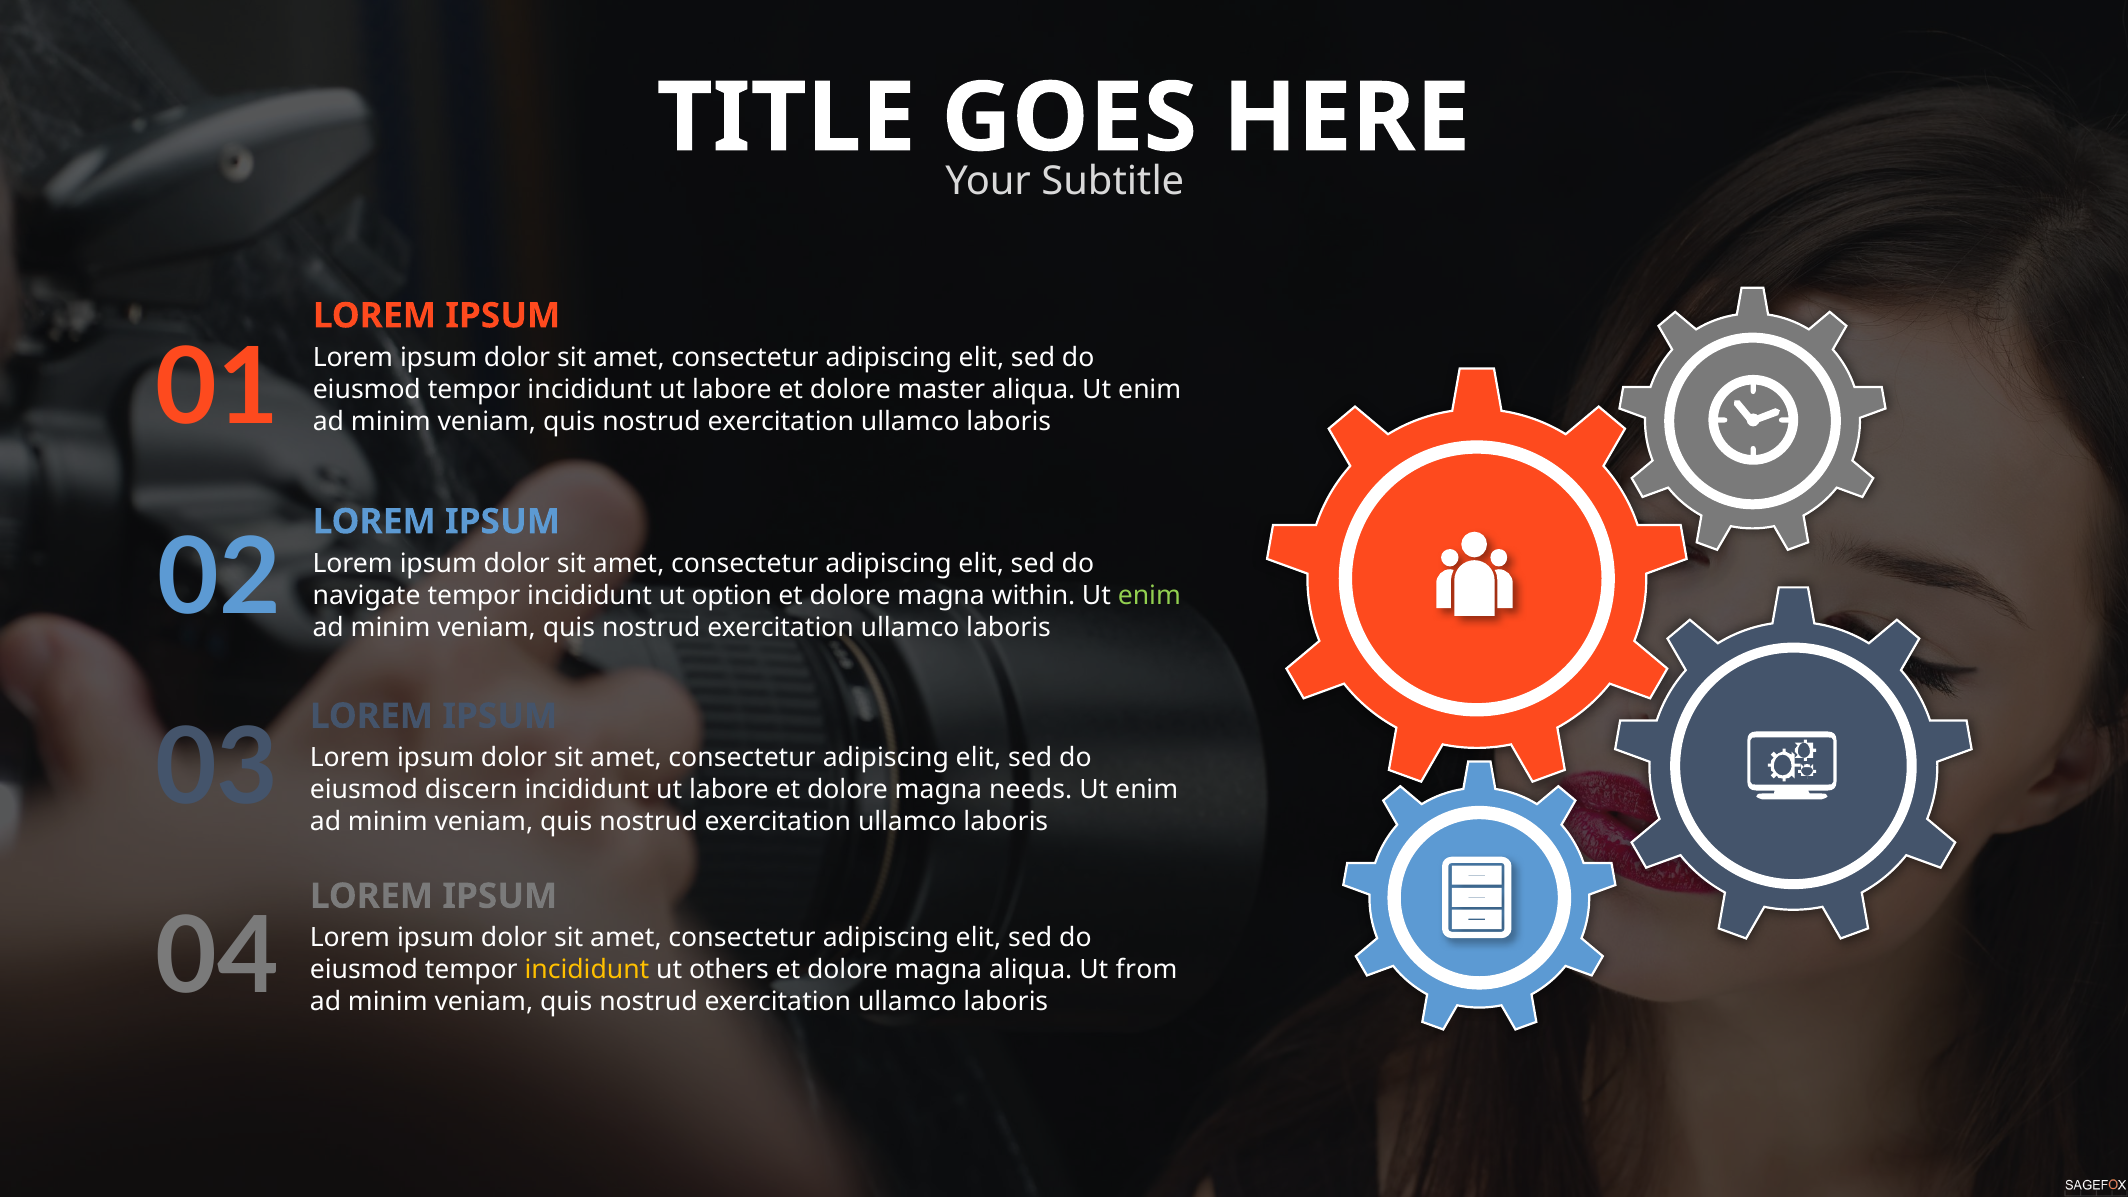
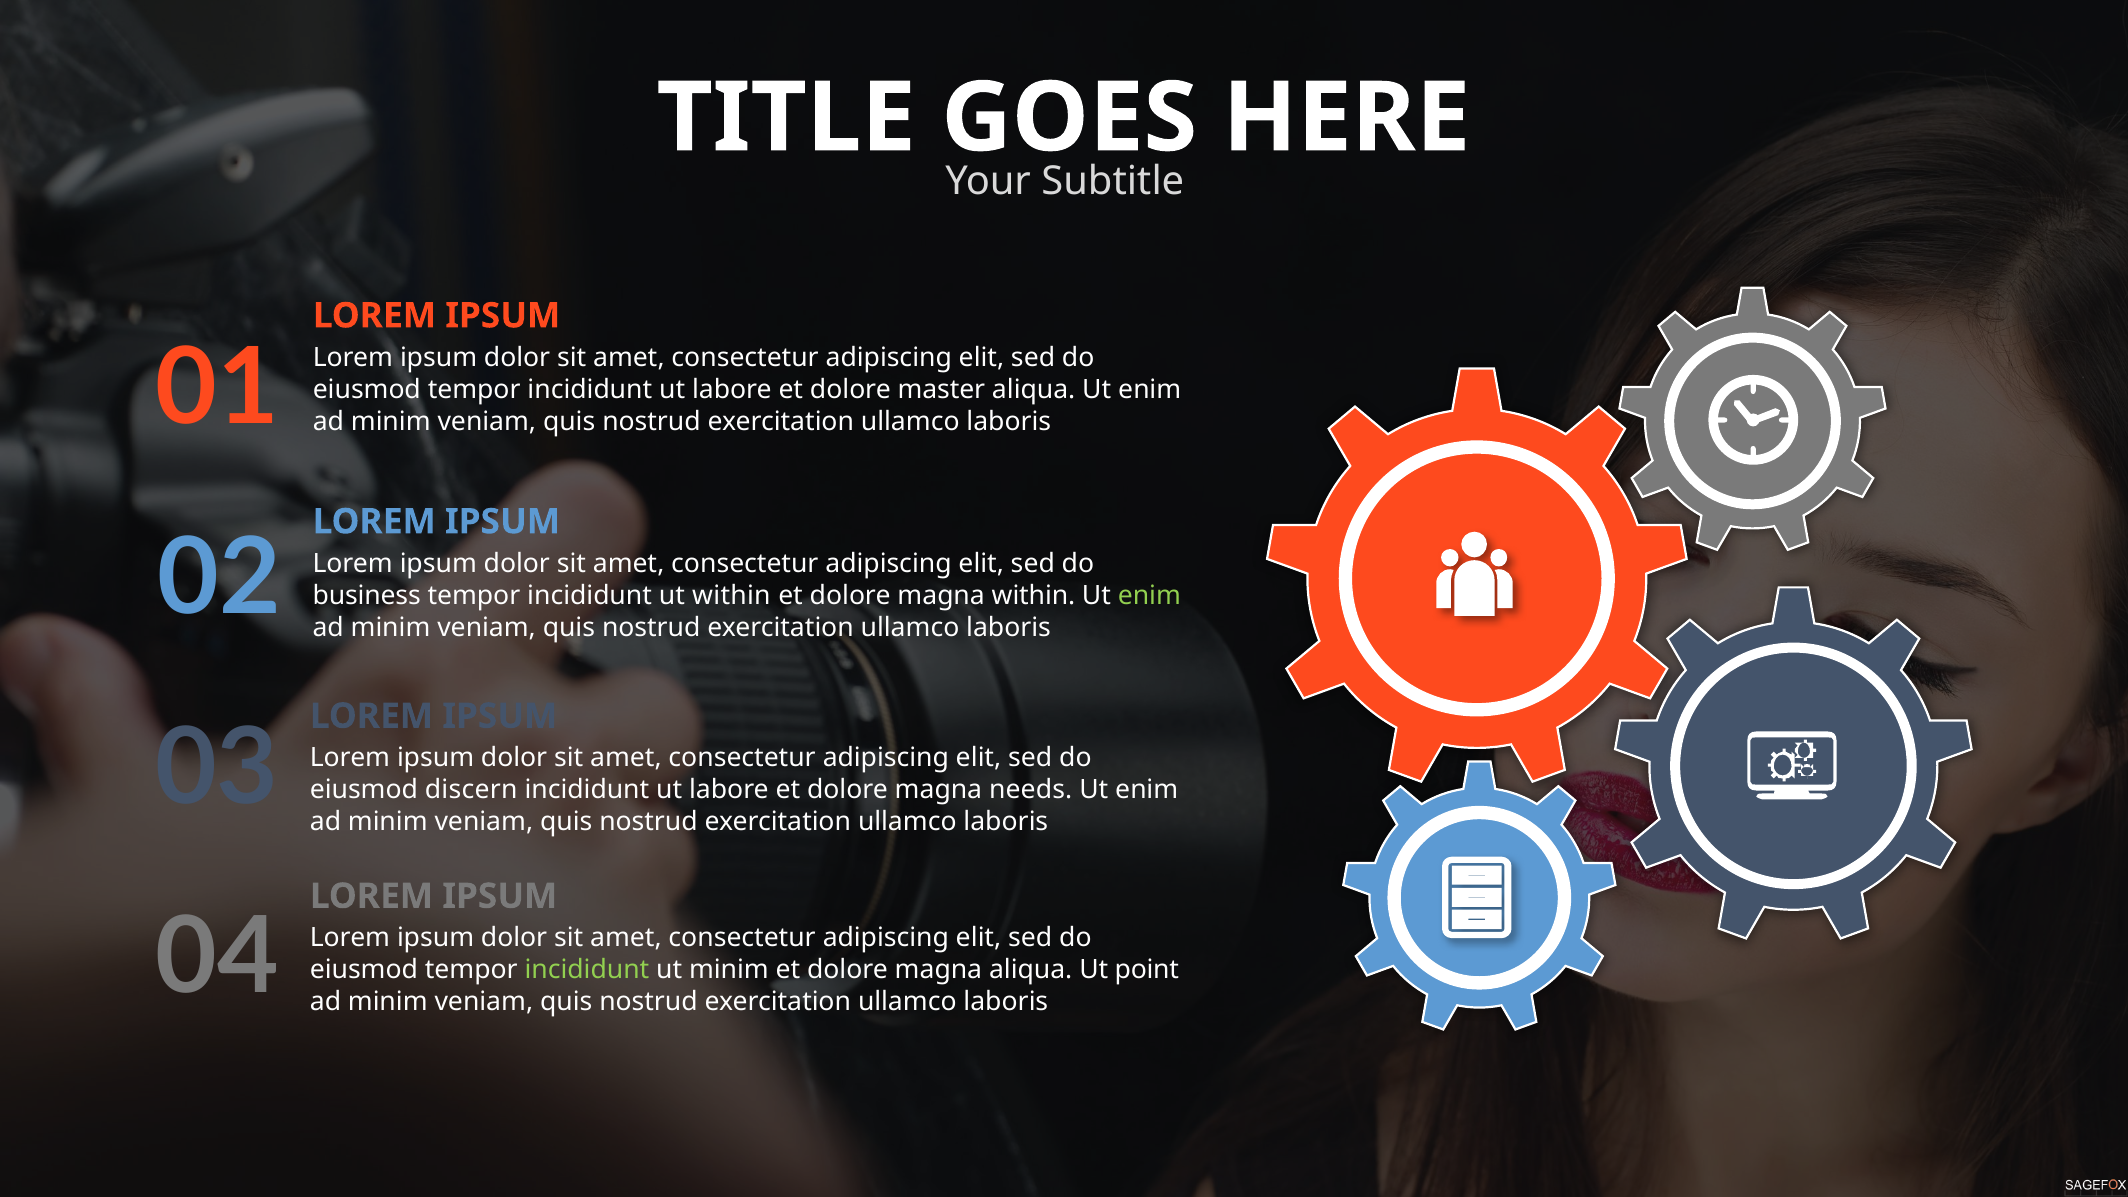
navigate: navigate -> business
ut option: option -> within
incididunt at (587, 970) colour: yellow -> light green
ut others: others -> minim
from: from -> point
